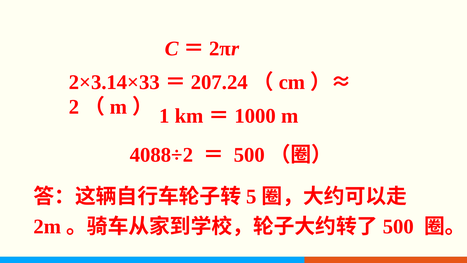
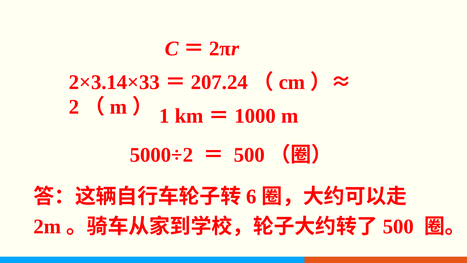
4088÷2: 4088÷2 -> 5000÷2
5: 5 -> 6
